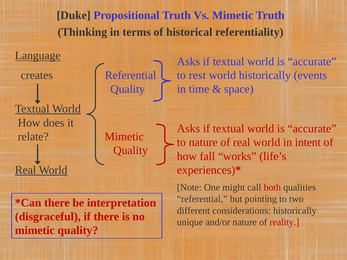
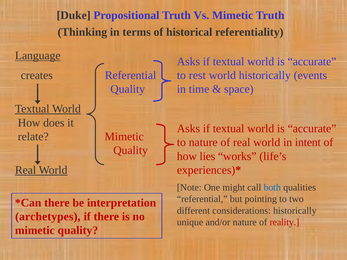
fall: fall -> lies
both colour: red -> blue
disgraceful: disgraceful -> archetypes
